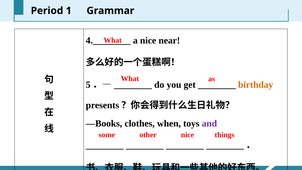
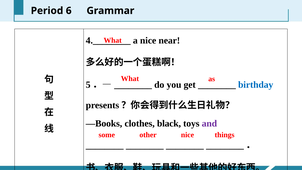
1: 1 -> 6
birthday colour: orange -> blue
when: when -> black
